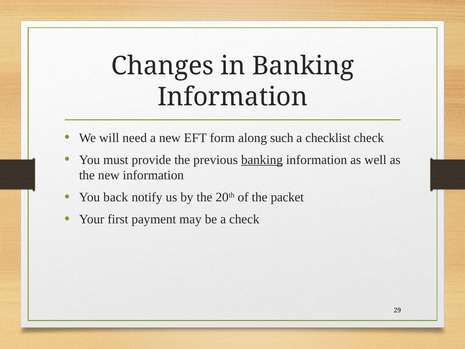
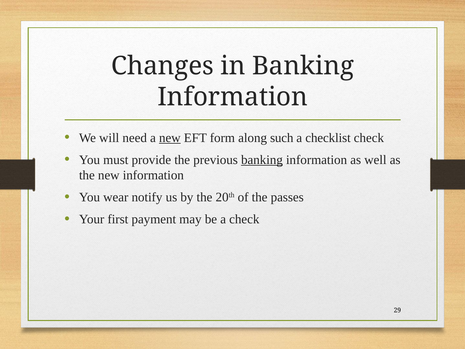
new at (170, 138) underline: none -> present
back: back -> wear
packet: packet -> passes
